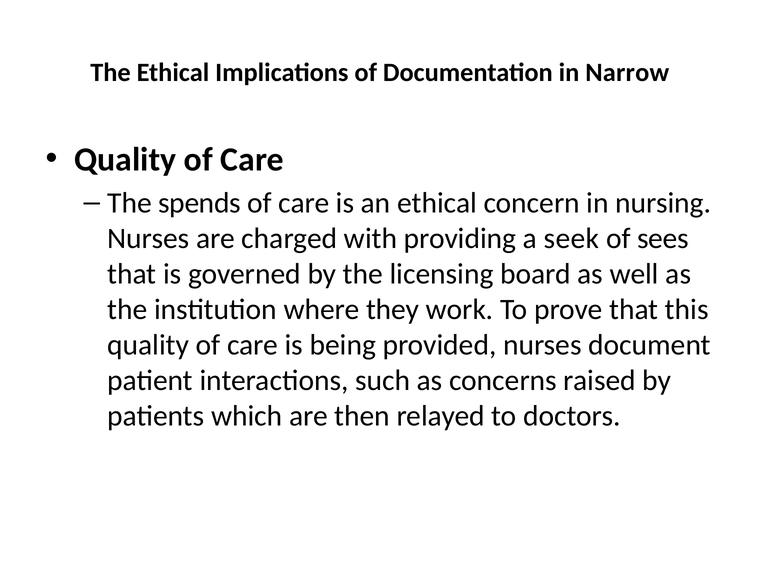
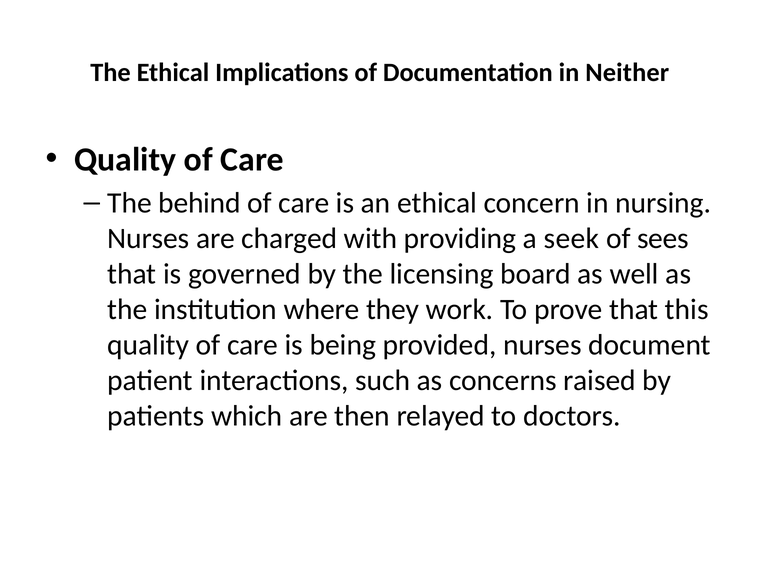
Narrow: Narrow -> Neither
spends: spends -> behind
